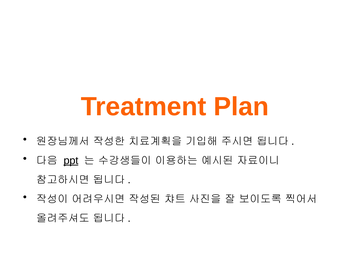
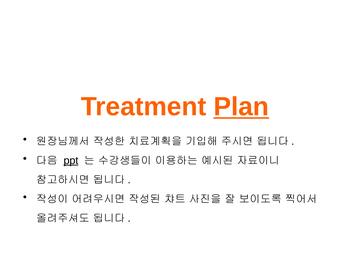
Plan underline: none -> present
